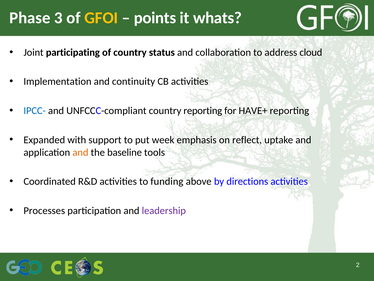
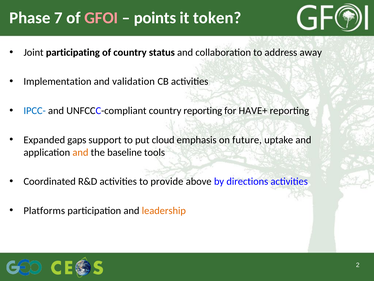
3: 3 -> 7
GFOI colour: yellow -> pink
whats: whats -> token
cloud: cloud -> away
continuity: continuity -> validation
with: with -> gaps
week: week -> cloud
reflect: reflect -> future
funding: funding -> provide
Processes: Processes -> Platforms
leadership colour: purple -> orange
